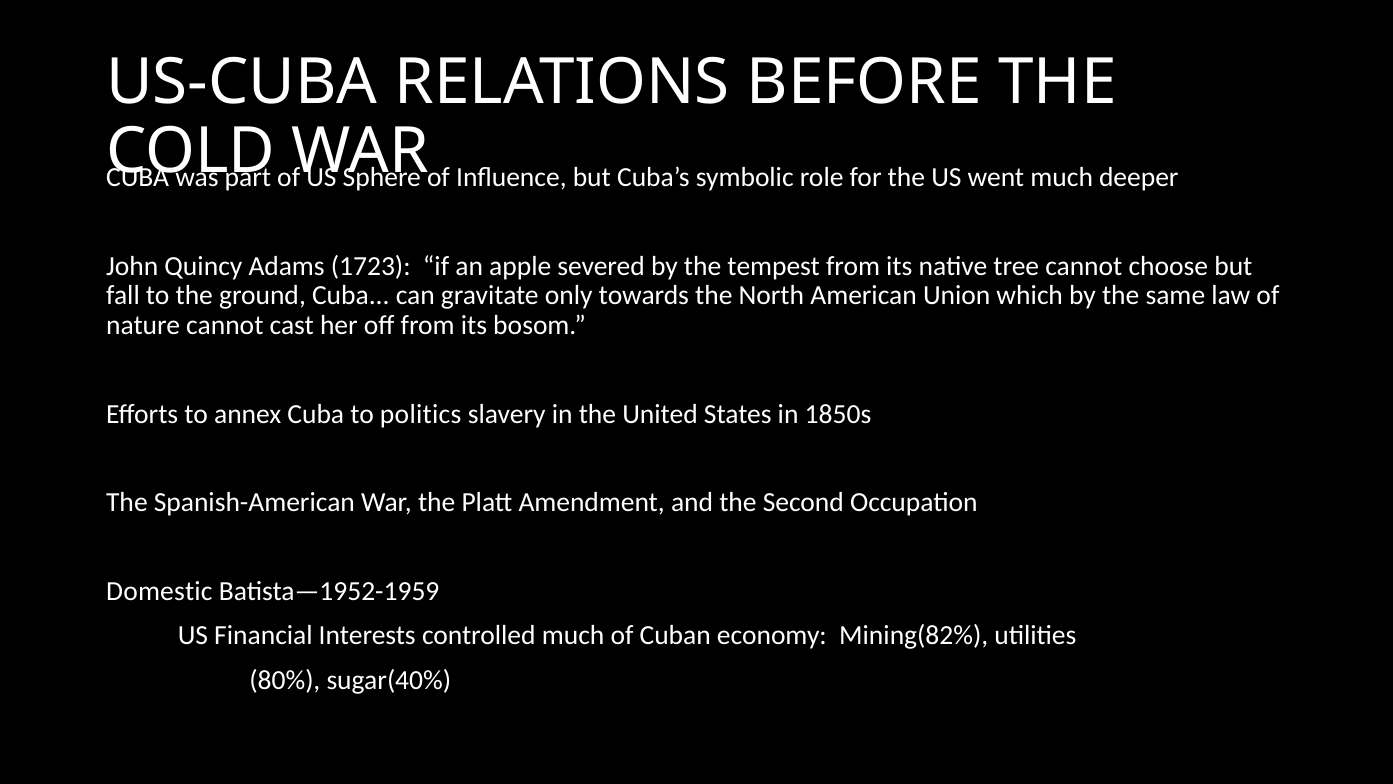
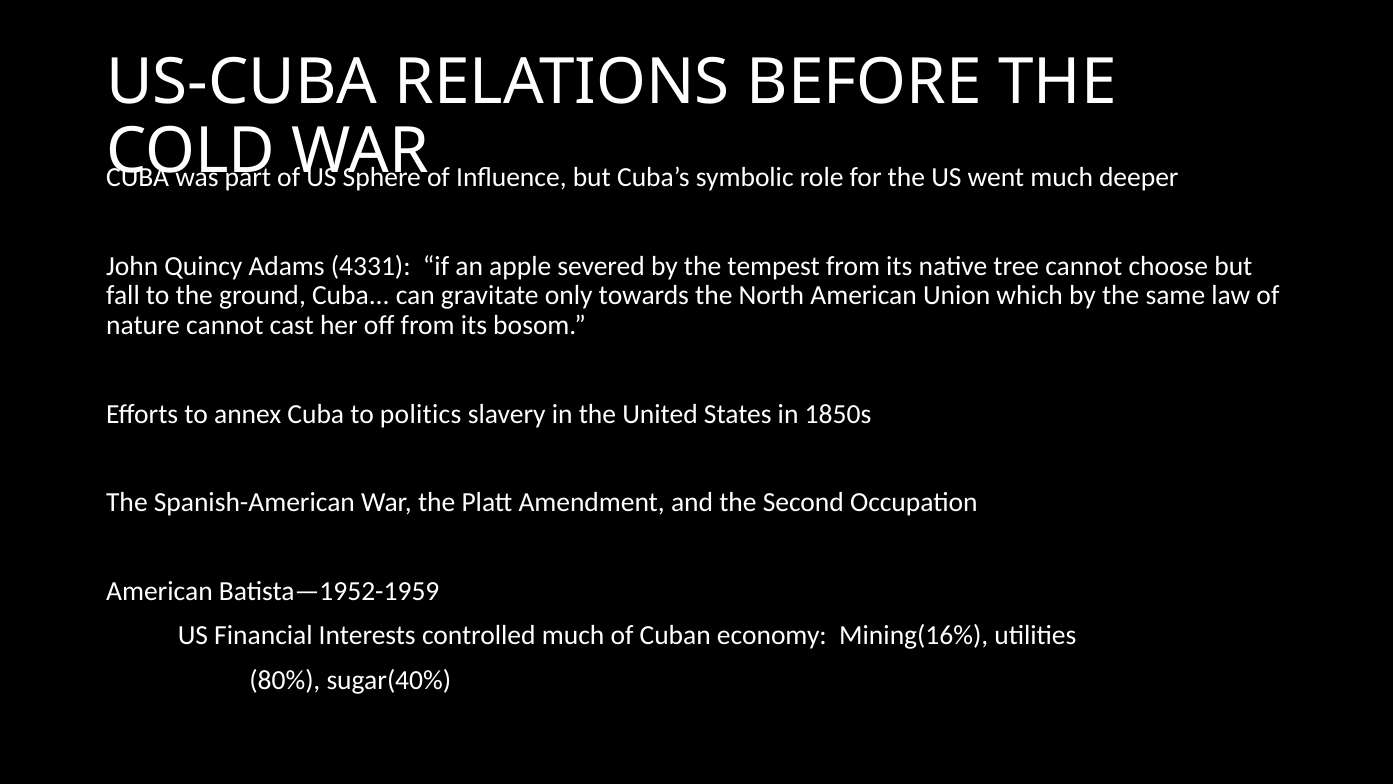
1723: 1723 -> 4331
Domestic at (159, 591): Domestic -> American
Mining(82%: Mining(82% -> Mining(16%
